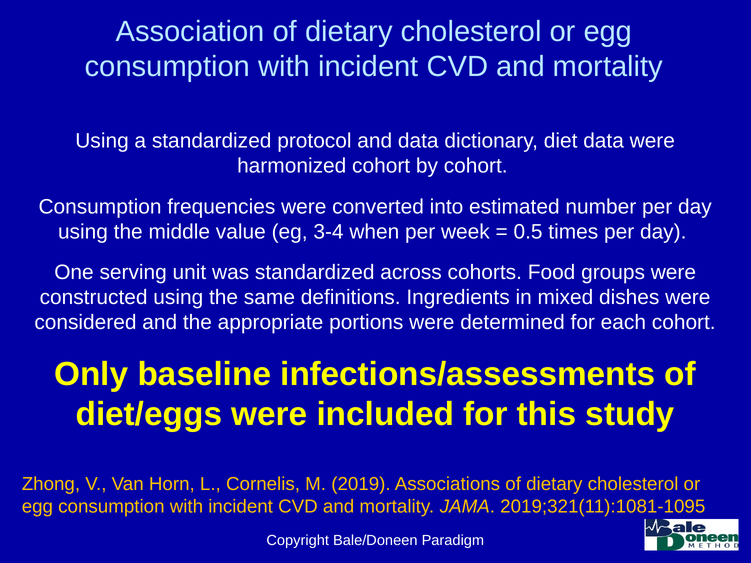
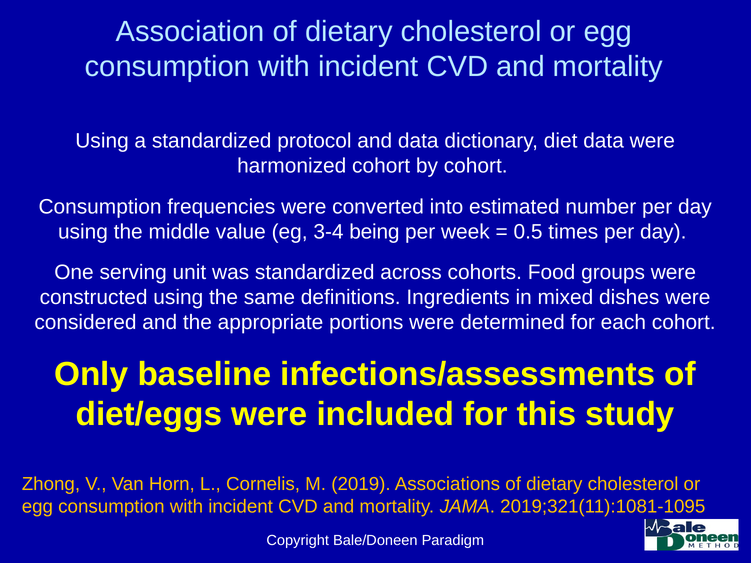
when: when -> being
